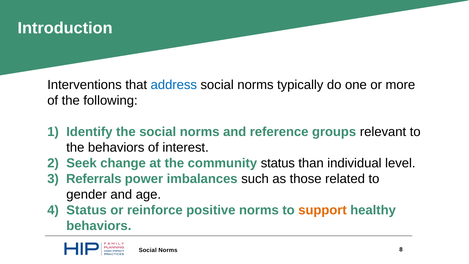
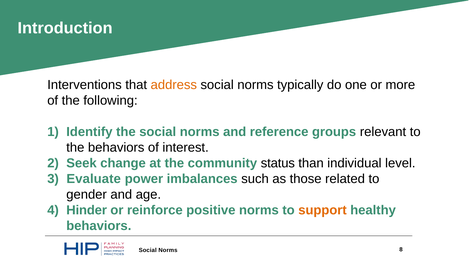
address colour: blue -> orange
Referrals: Referrals -> Evaluate
Status at (86, 210): Status -> Hinder
